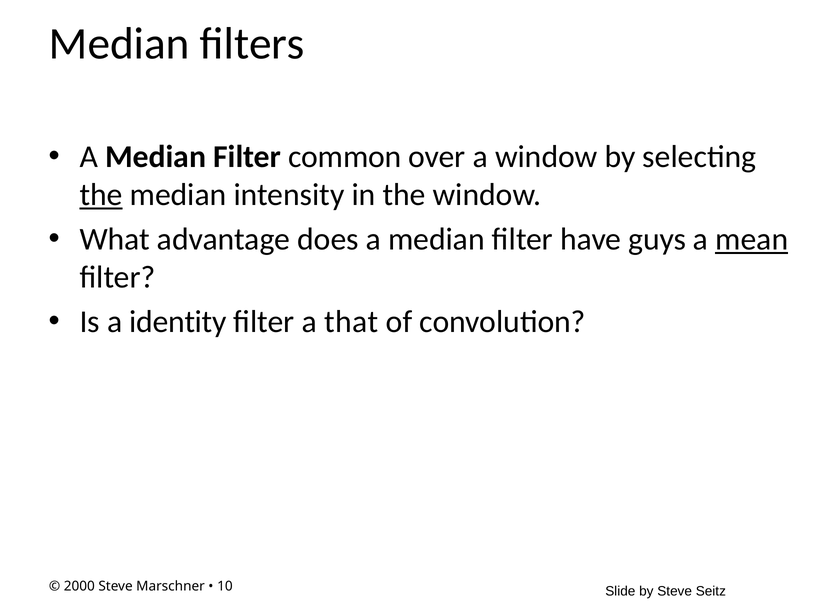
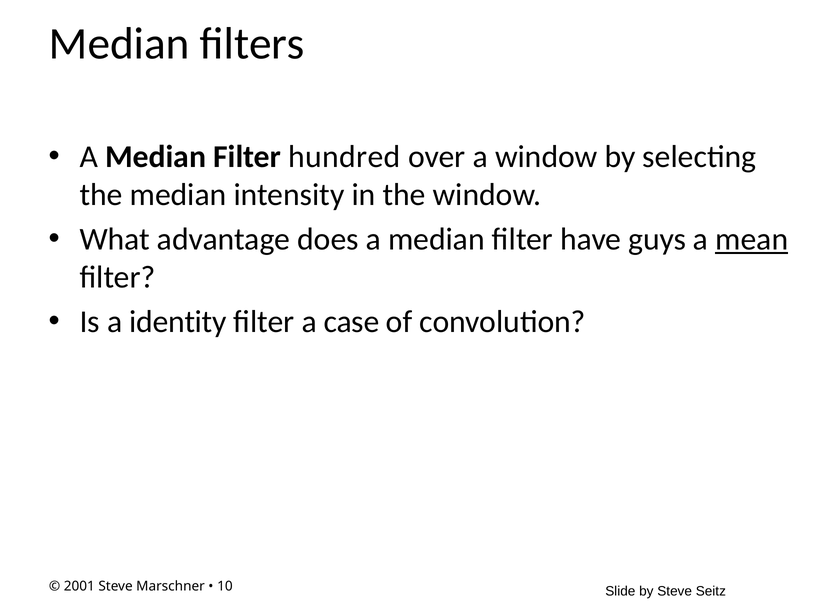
common: common -> hundred
the at (101, 195) underline: present -> none
that: that -> case
2000: 2000 -> 2001
